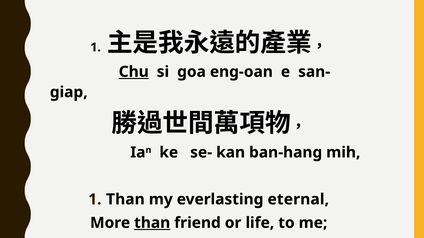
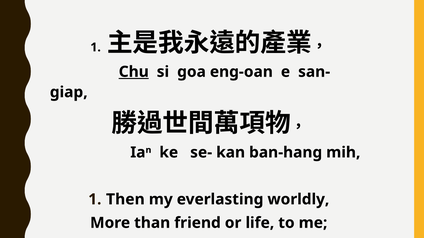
1 Than: Than -> Then
eternal: eternal -> worldly
than at (152, 223) underline: present -> none
